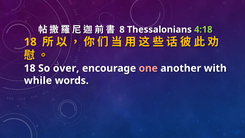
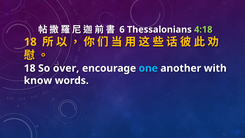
8: 8 -> 6
one colour: pink -> light blue
while: while -> know
